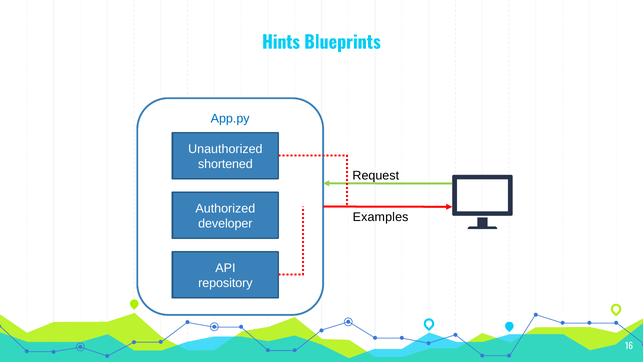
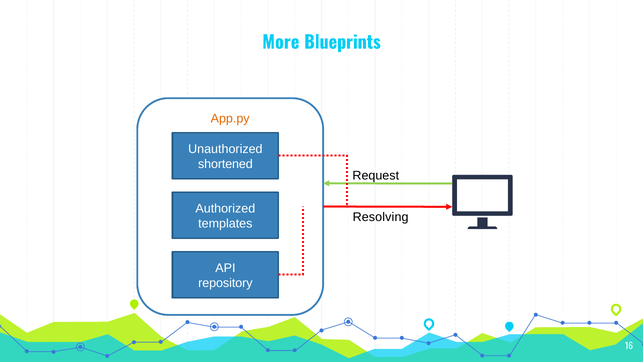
Hints: Hints -> More
App.py colour: blue -> orange
Examples: Examples -> Resolving
developer: developer -> templates
